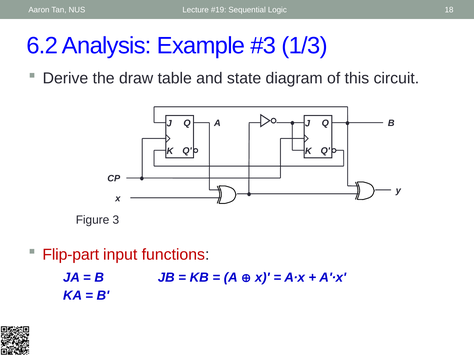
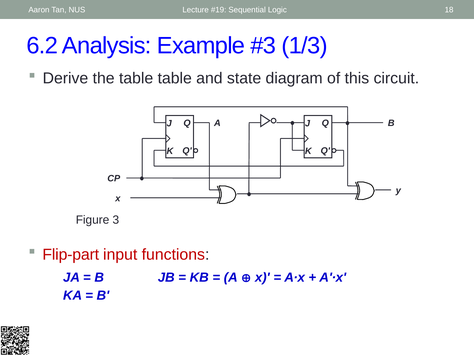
the draw: draw -> table
